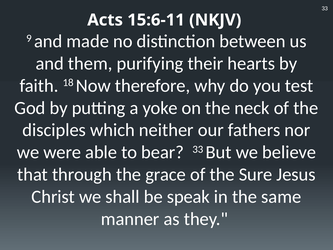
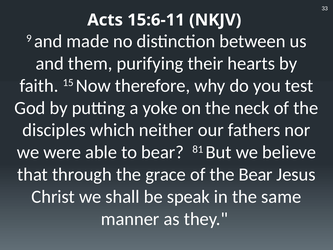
18: 18 -> 15
bear 33: 33 -> 81
the Sure: Sure -> Bear
